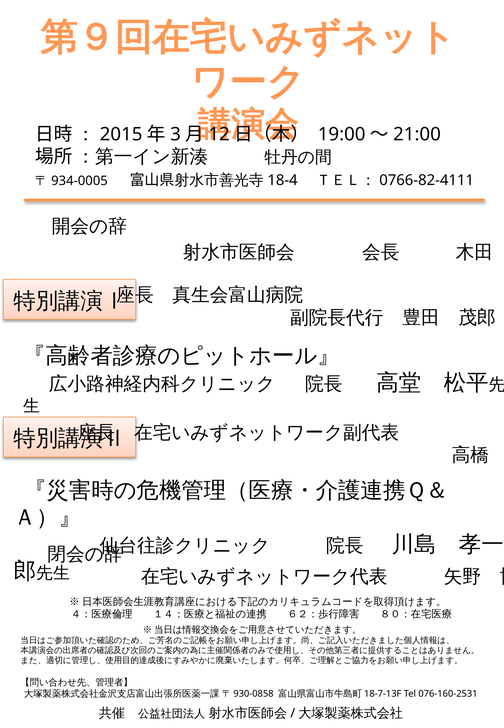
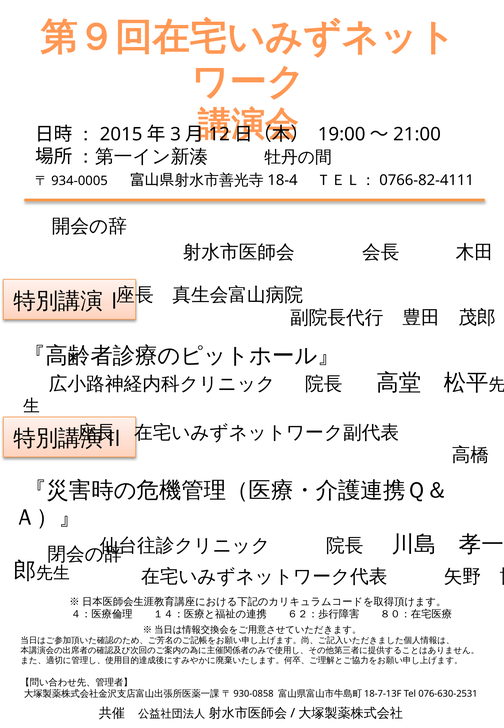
076-160-2531: 076-160-2531 -> 076-630-2531
